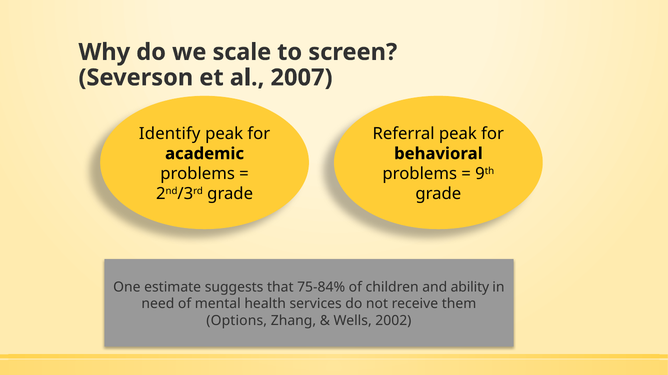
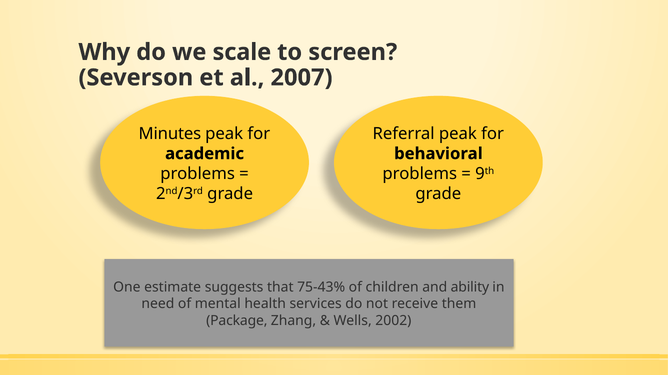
Identify: Identify -> Minutes
75-84%: 75-84% -> 75-43%
Options: Options -> Package
